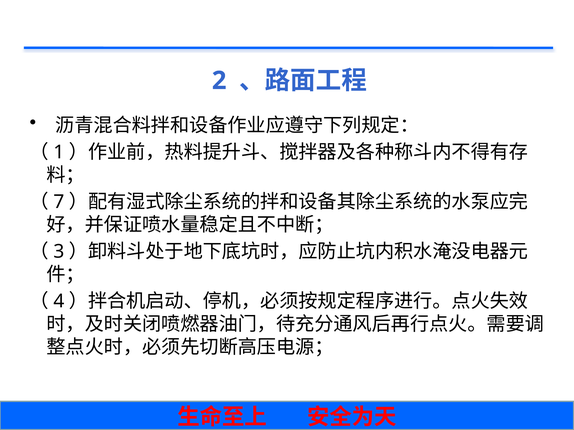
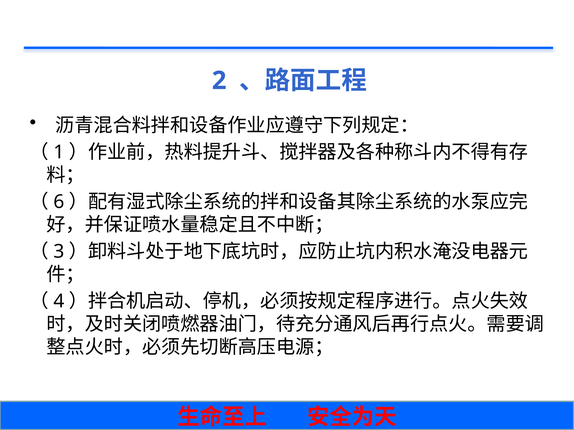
7: 7 -> 6
